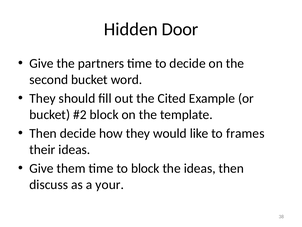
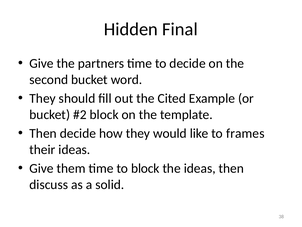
Door: Door -> Final
your: your -> solid
